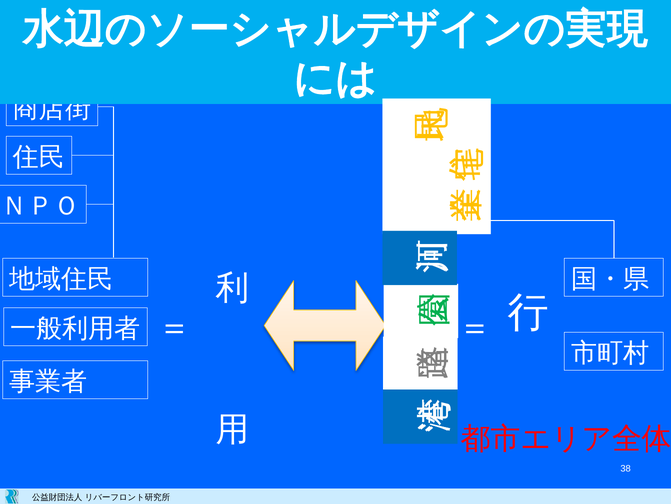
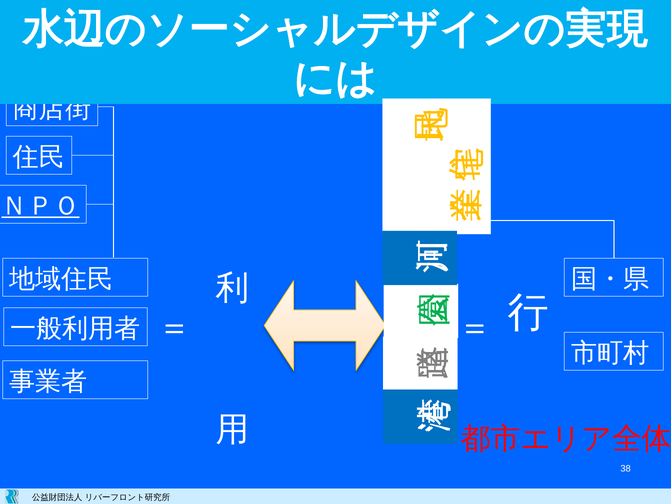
ＮＰＯ underline: none -> present
